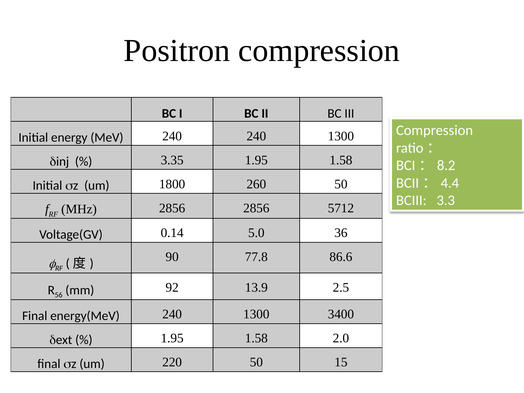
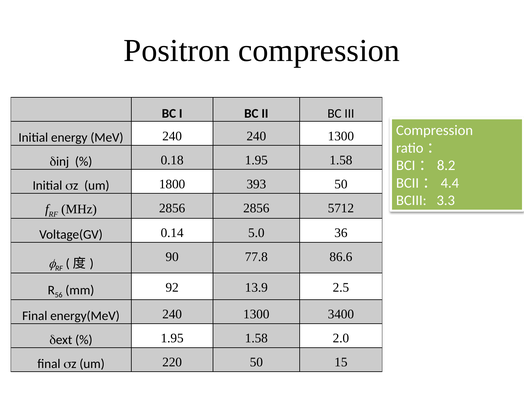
3.35: 3.35 -> 0.18
260: 260 -> 393
